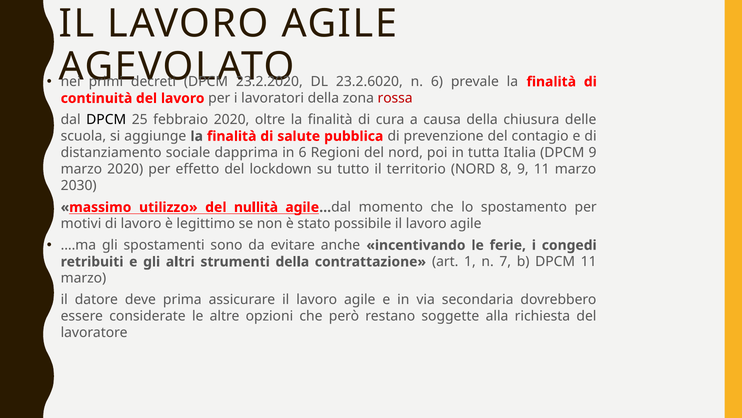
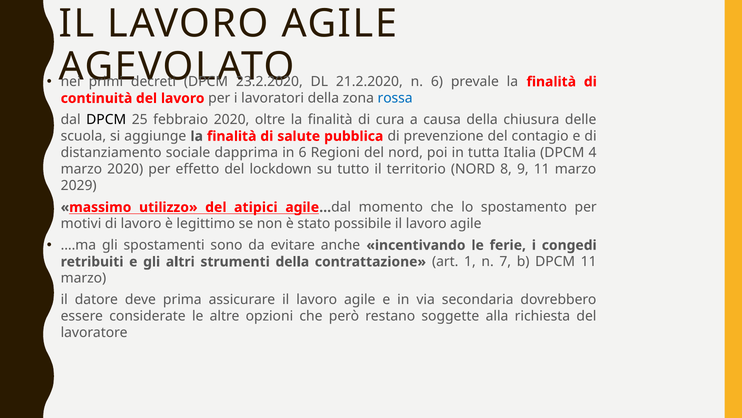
23.2.6020: 23.2.6020 -> 21.2.2020
rossa colour: red -> blue
DPCM 9: 9 -> 4
2030: 2030 -> 2029
nullità: nullità -> atipici
